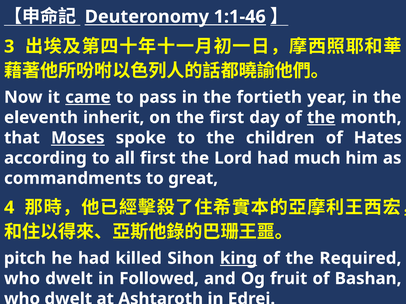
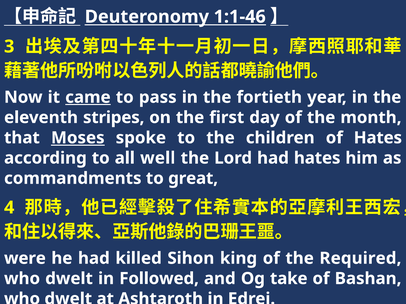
inherit: inherit -> stripes
the at (321, 118) underline: present -> none
all first: first -> well
had much: much -> hates
pitch: pitch -> were
king underline: present -> none
fruit: fruit -> take
